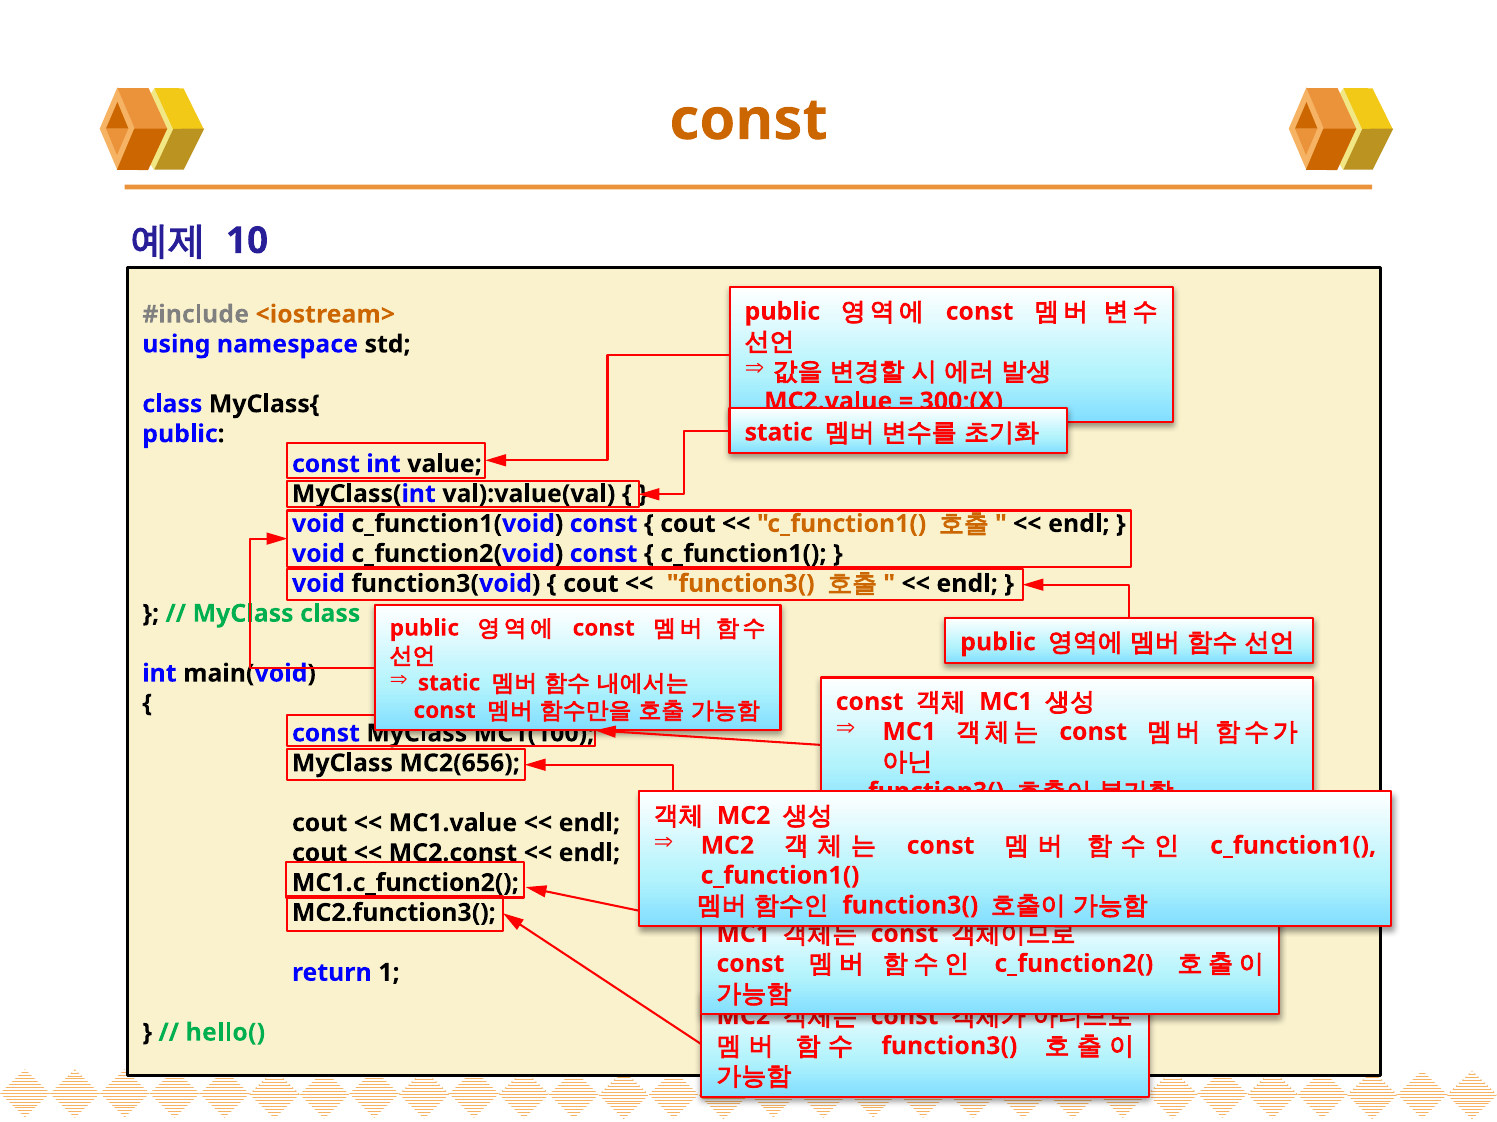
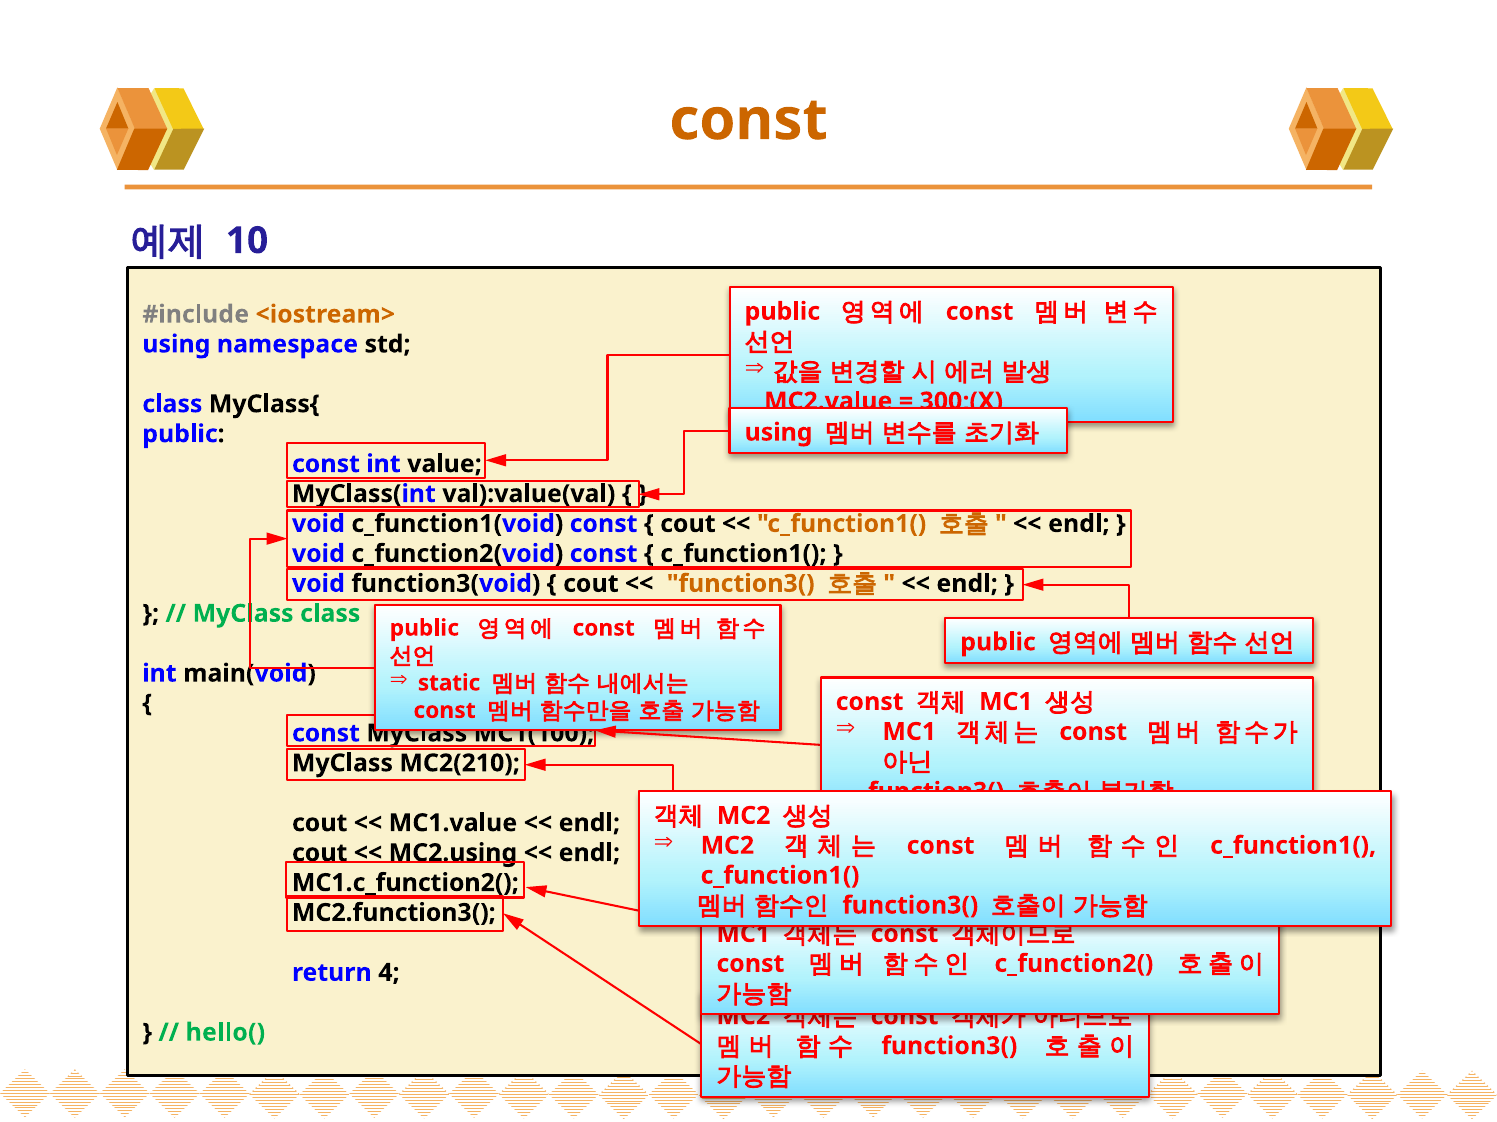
static at (779, 433): static -> using
MC2(656: MC2(656 -> MC2(210
MC2.const: MC2.const -> MC2.using
1: 1 -> 4
